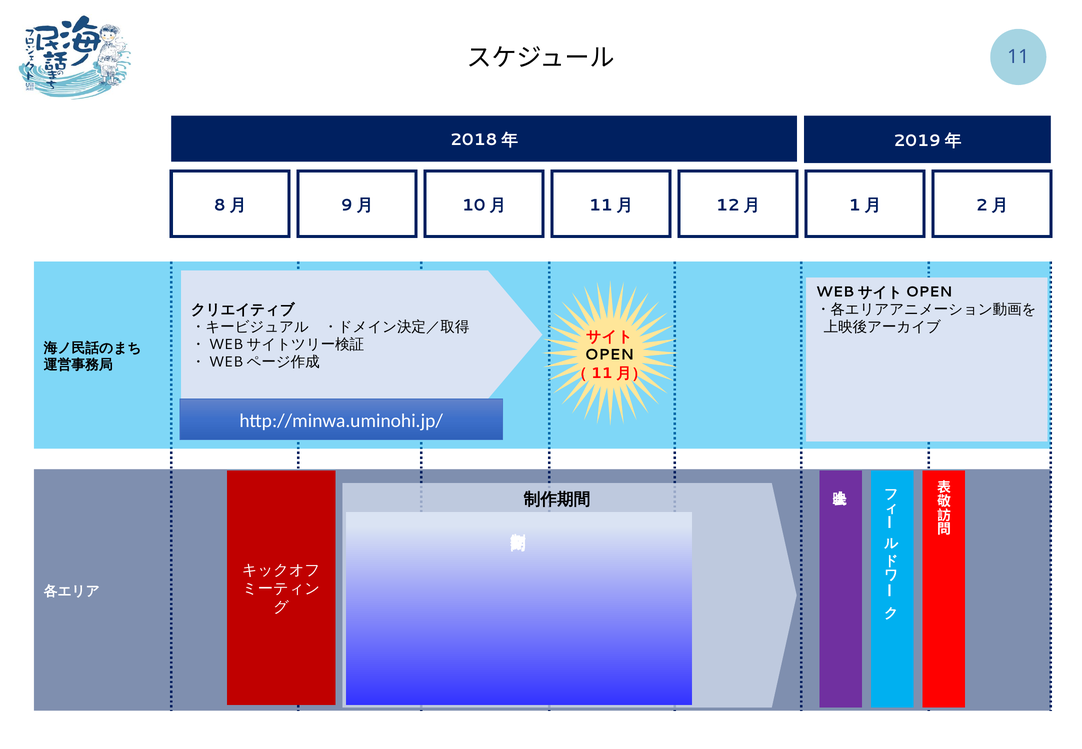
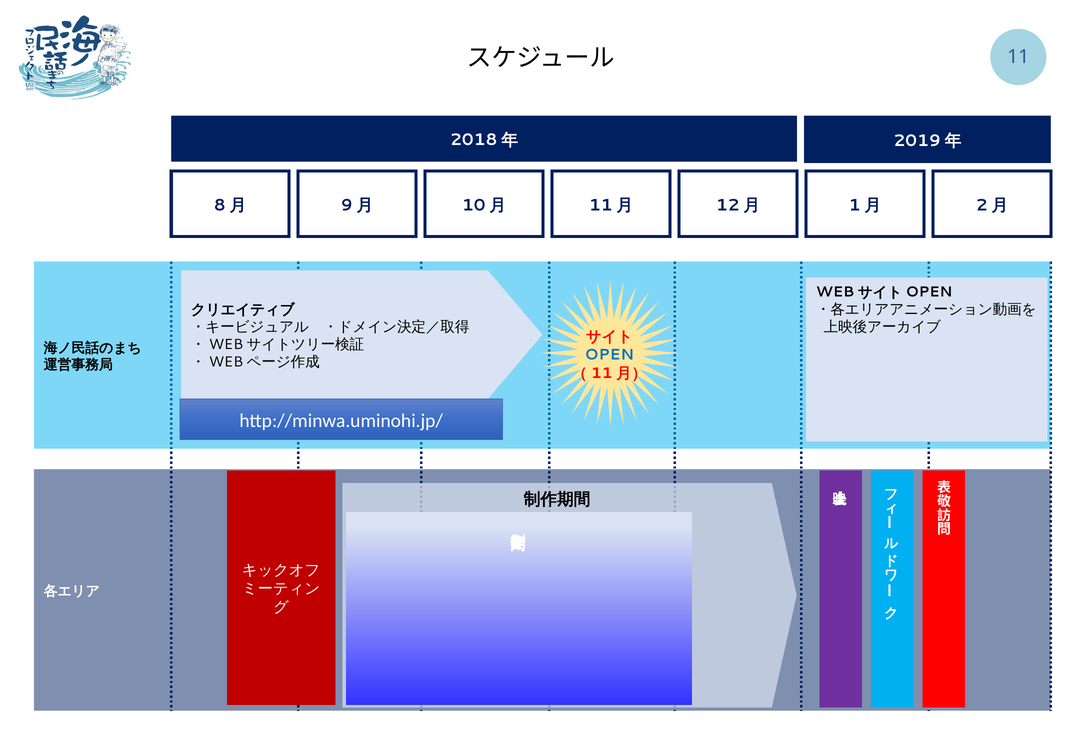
OPEN colour: black -> blue
